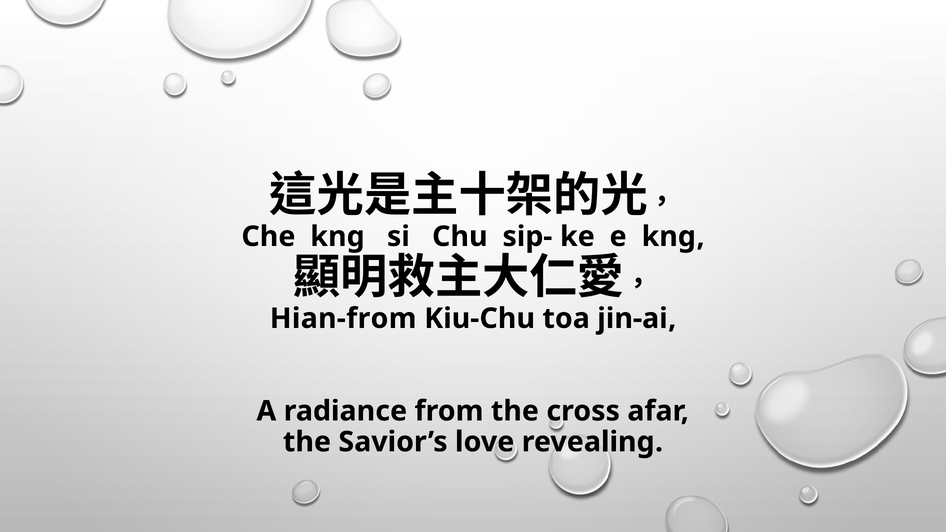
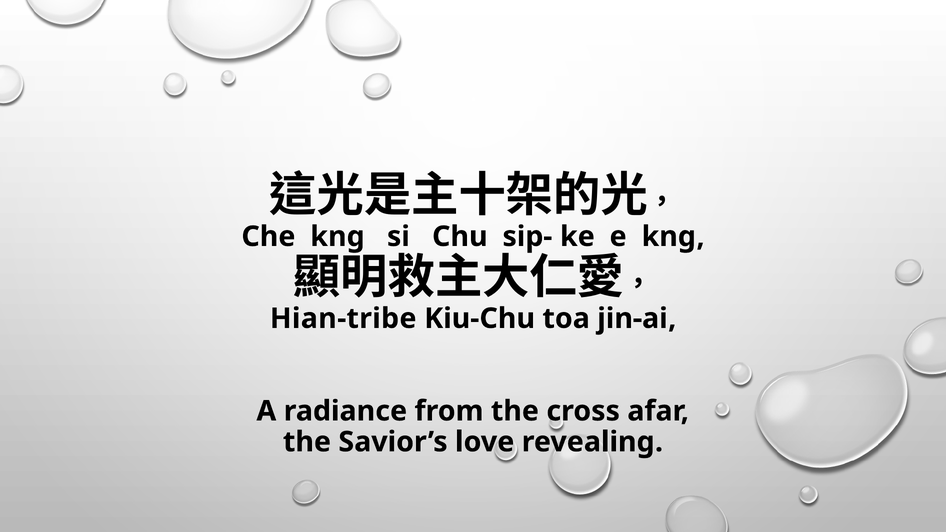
Hian-from: Hian-from -> Hian-tribe
